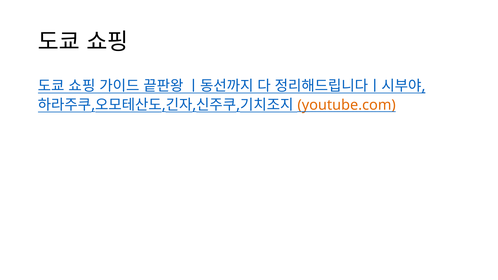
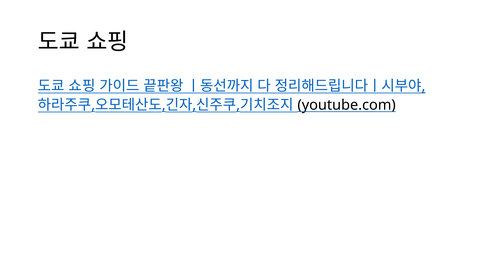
youtube.com colour: orange -> black
